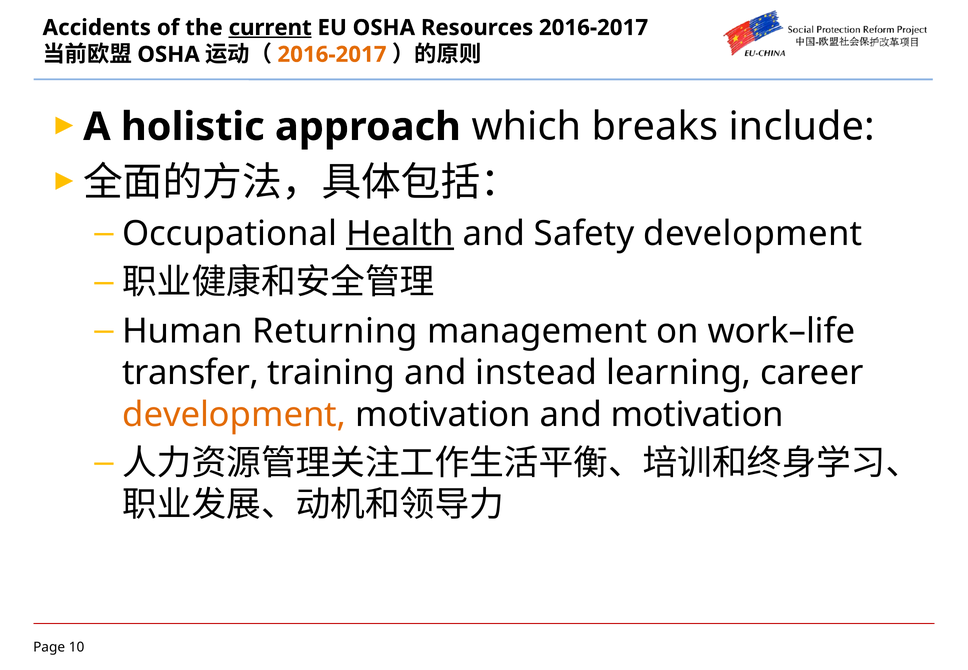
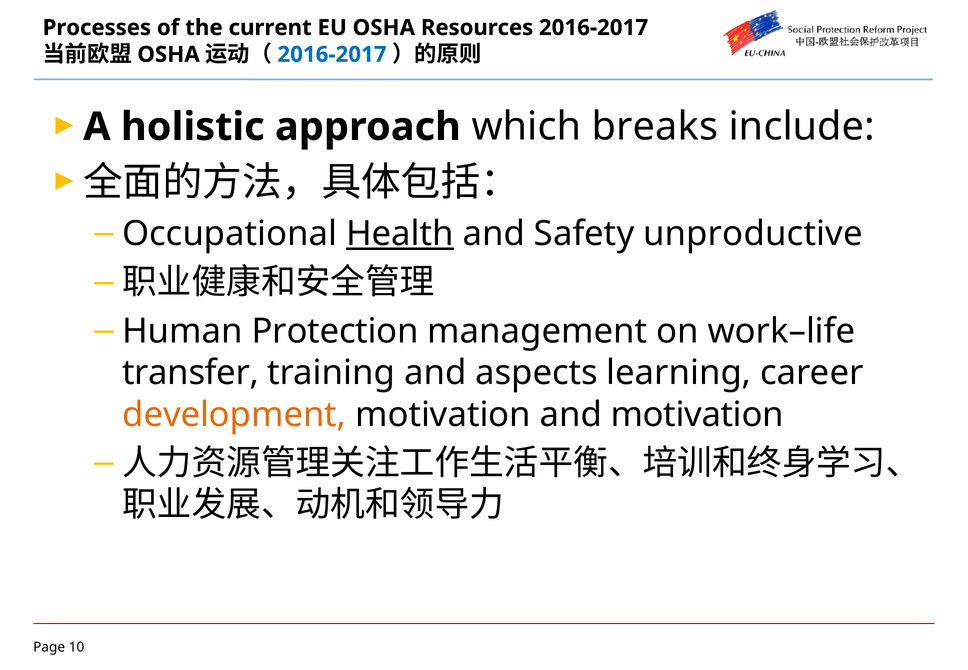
Accidents: Accidents -> Processes
current underline: present -> none
2016-2017 at (332, 55) colour: orange -> blue
Safety development: development -> unproductive
Returning: Returning -> Protection
instead: instead -> aspects
